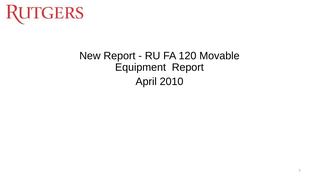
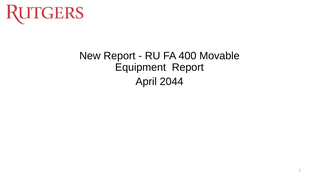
120: 120 -> 400
2010: 2010 -> 2044
